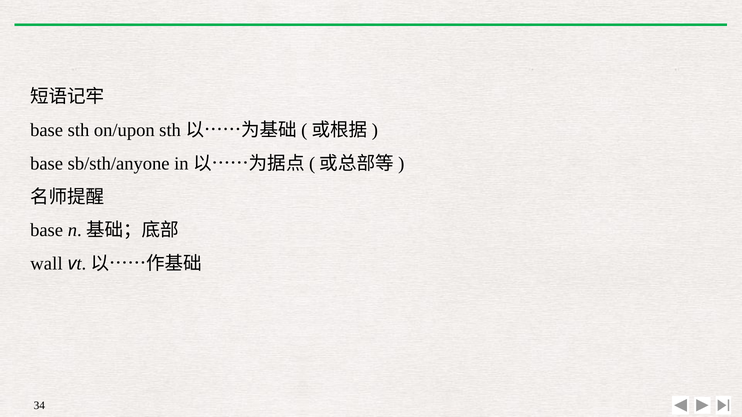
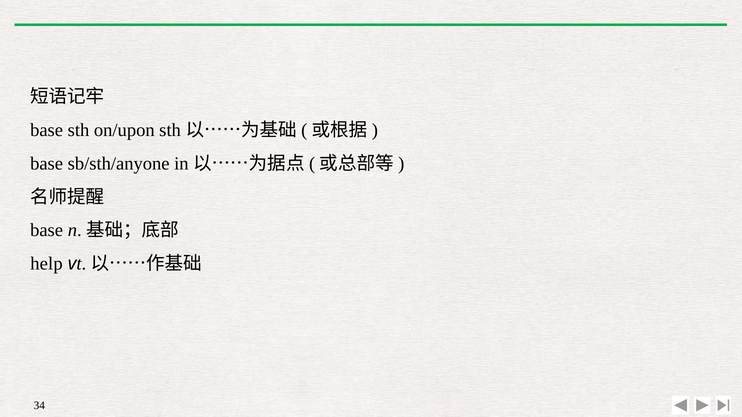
wall: wall -> help
